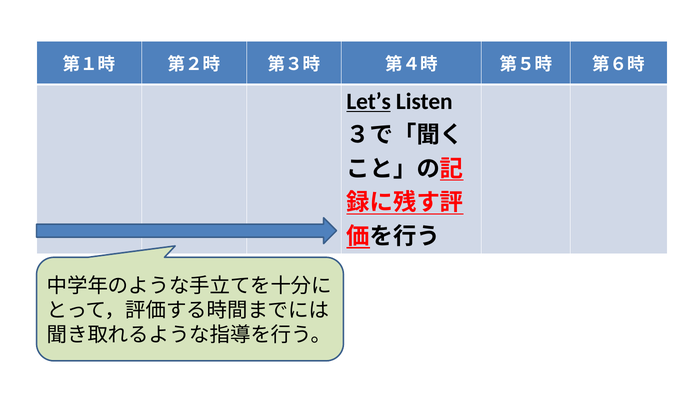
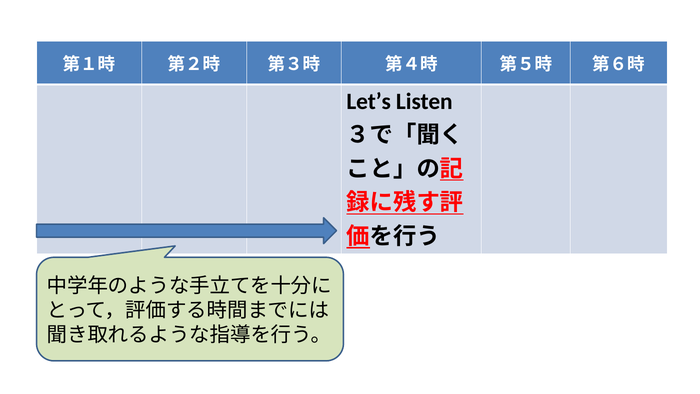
Let’s underline: present -> none
